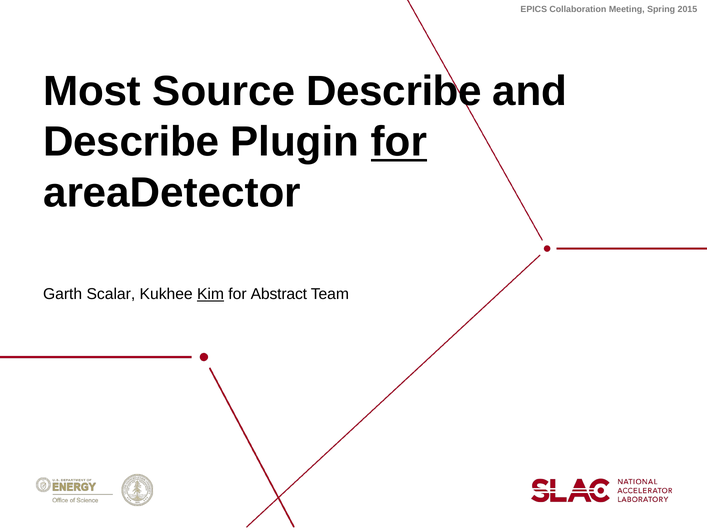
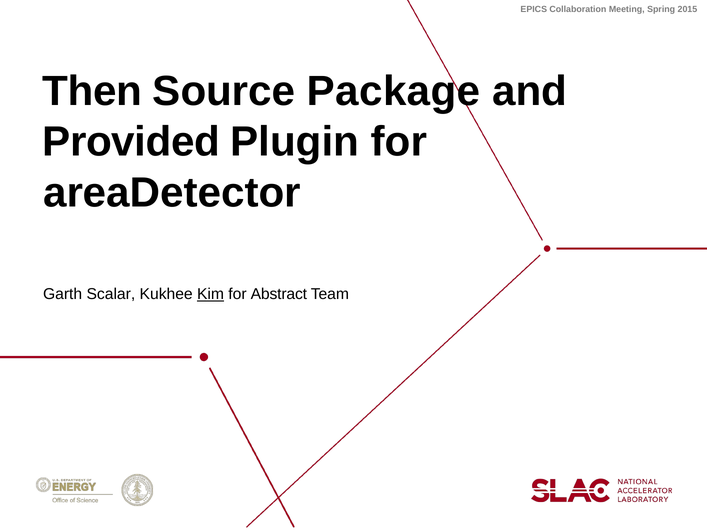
Most: Most -> Then
Source Describe: Describe -> Package
Describe at (131, 142): Describe -> Provided
for at (399, 142) underline: present -> none
